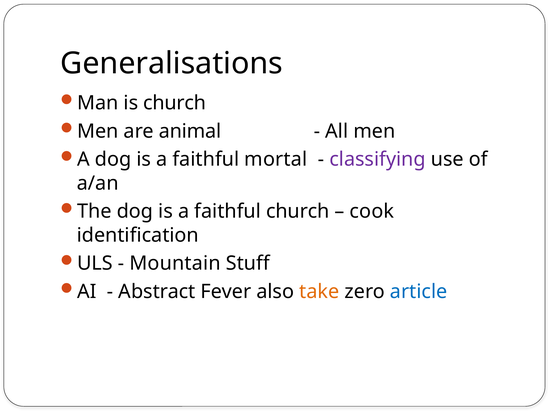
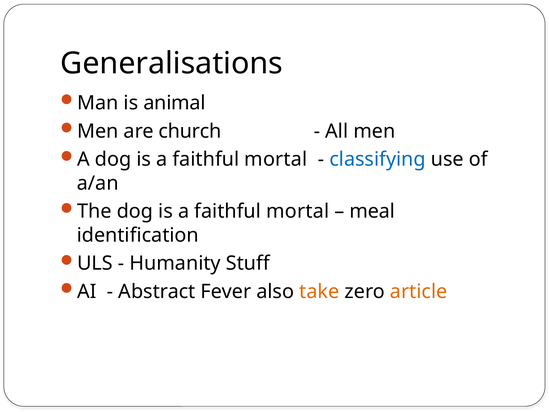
is church: church -> animal
animal: animal -> church
classifying colour: purple -> blue
church at (298, 211): church -> mortal
cook: cook -> meal
Mountain: Mountain -> Humanity
article colour: blue -> orange
